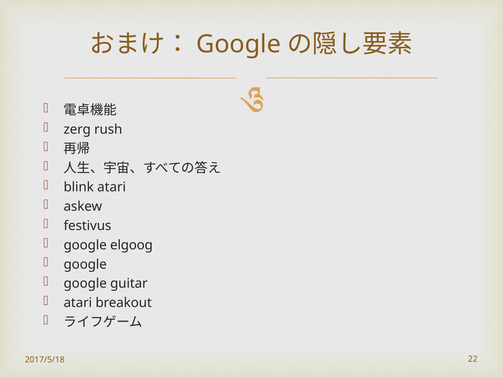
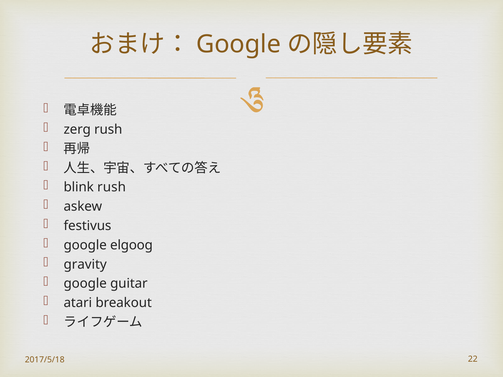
blink atari: atari -> rush
google at (85, 264): google -> gravity
